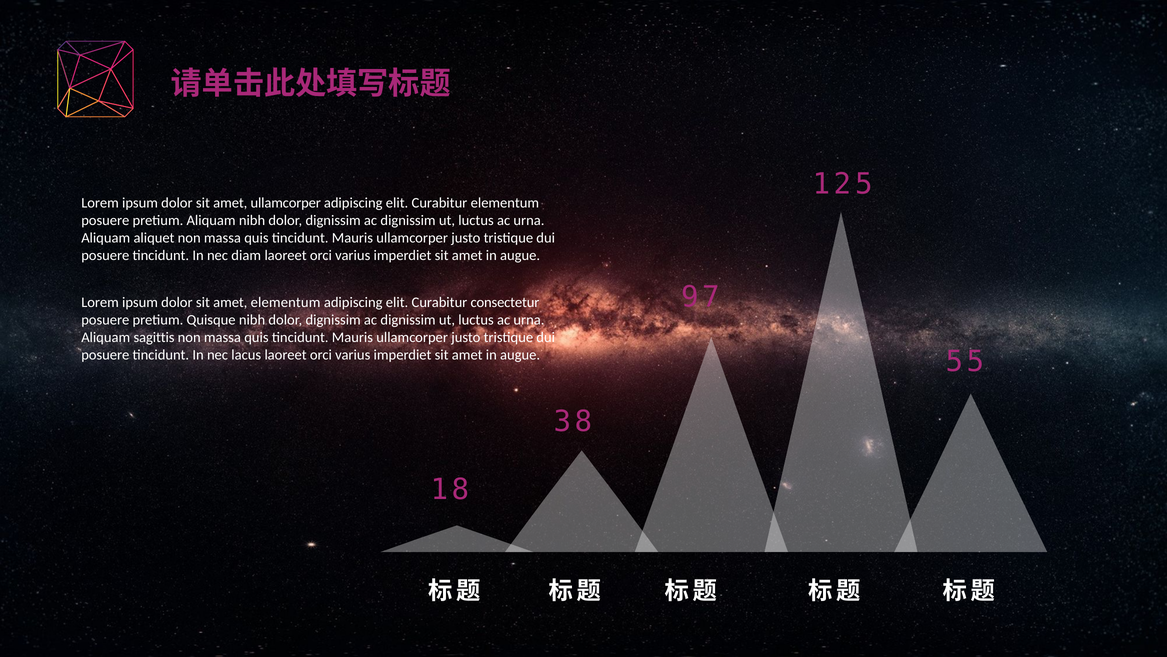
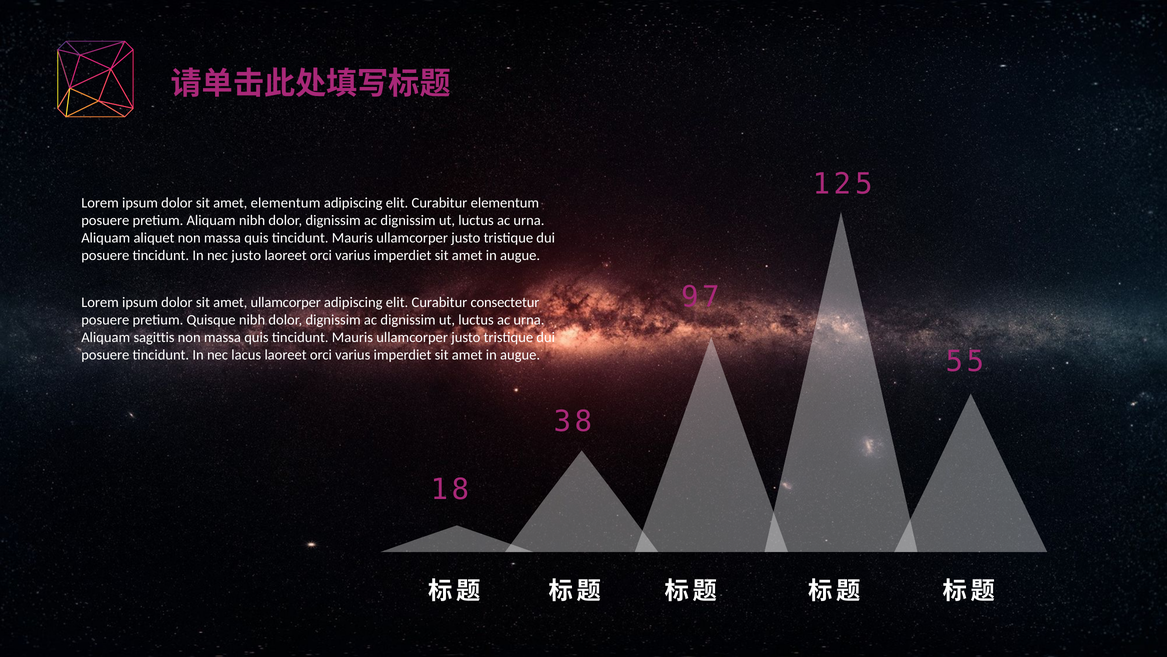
amet ullamcorper: ullamcorper -> elementum
nec diam: diam -> justo
amet elementum: elementum -> ullamcorper
